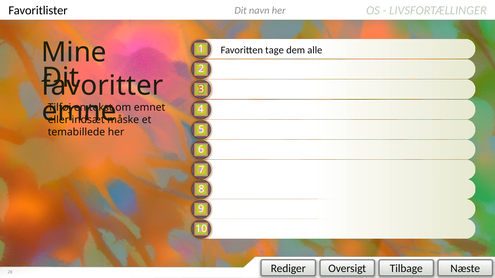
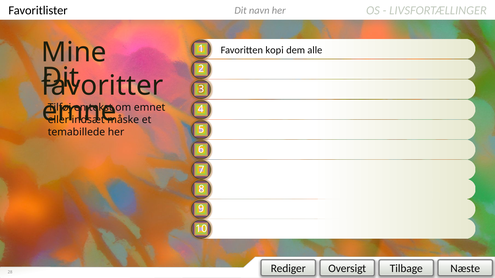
tage: tage -> kopi
